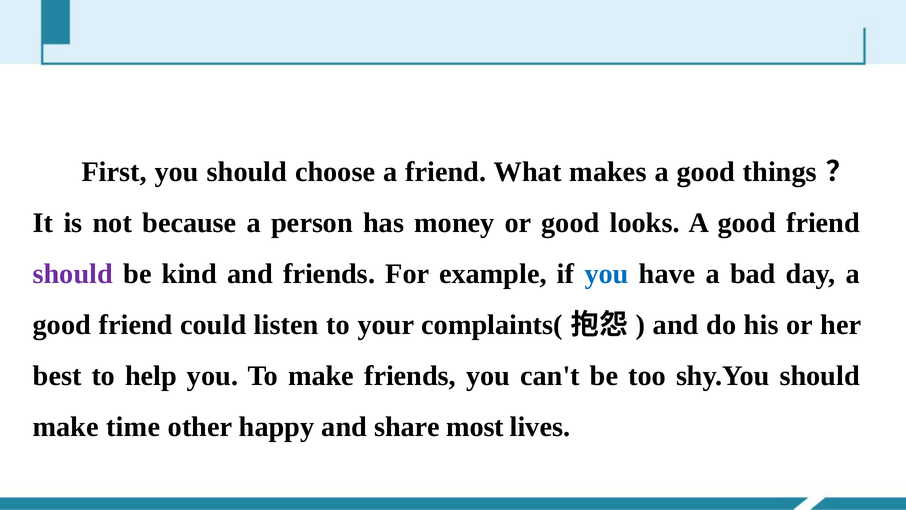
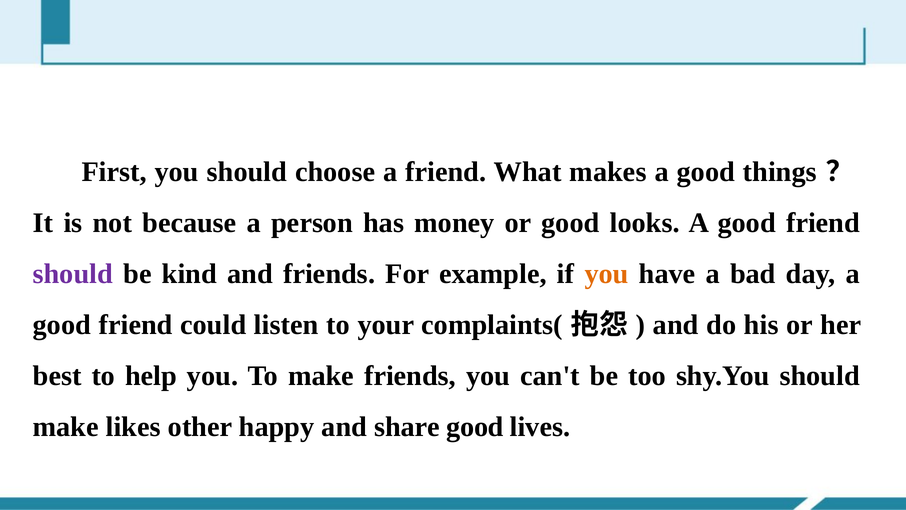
you at (607, 273) colour: blue -> orange
time: time -> likes
share most: most -> good
